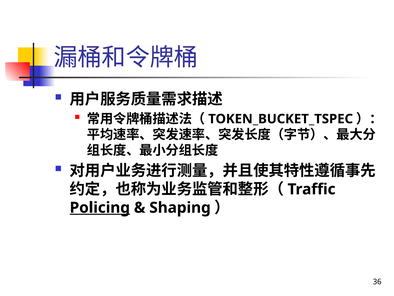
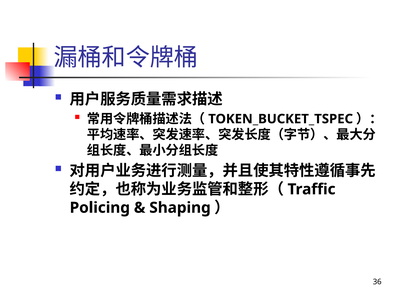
Policing underline: present -> none
